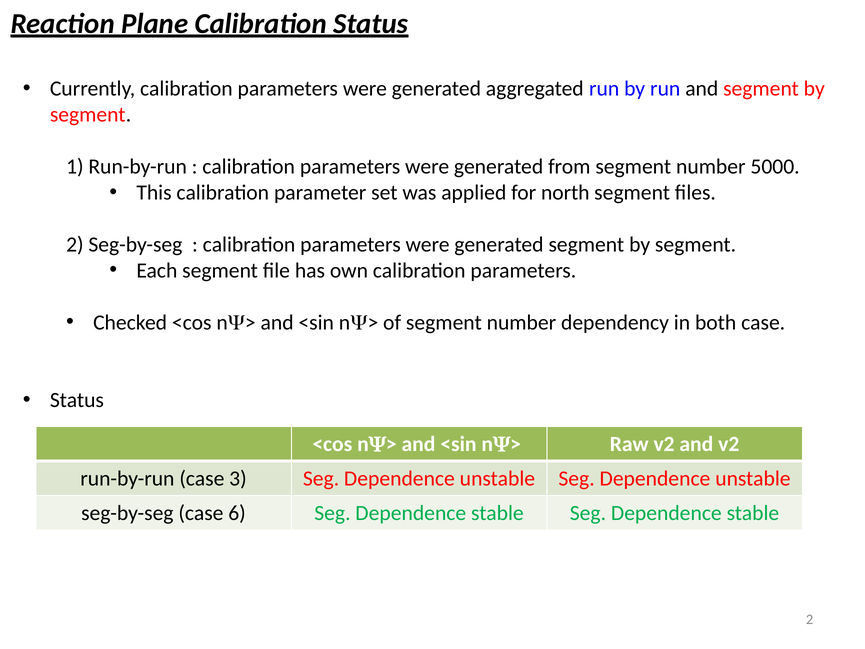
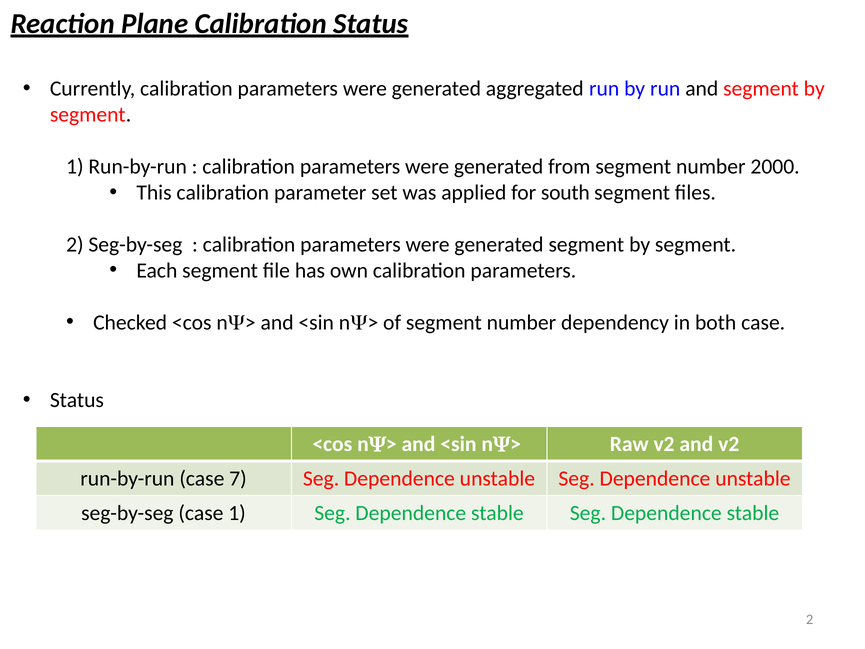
5000: 5000 -> 2000
north: north -> south
3: 3 -> 7
case 6: 6 -> 1
